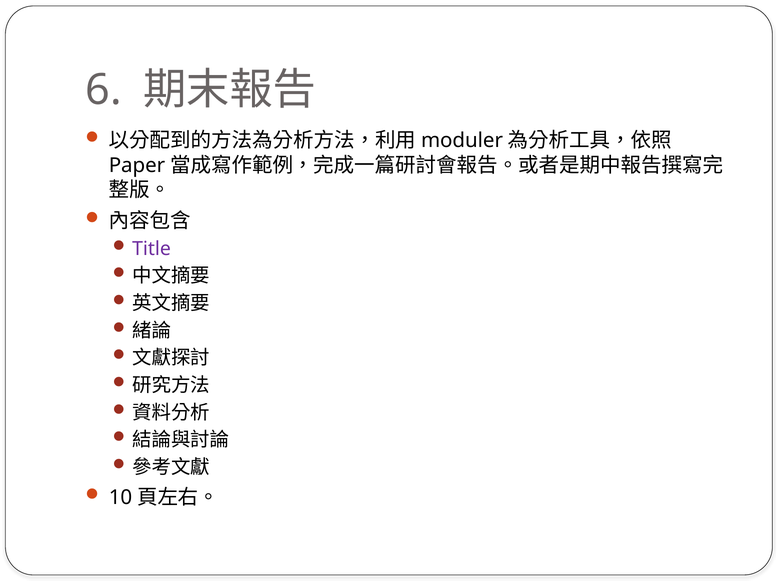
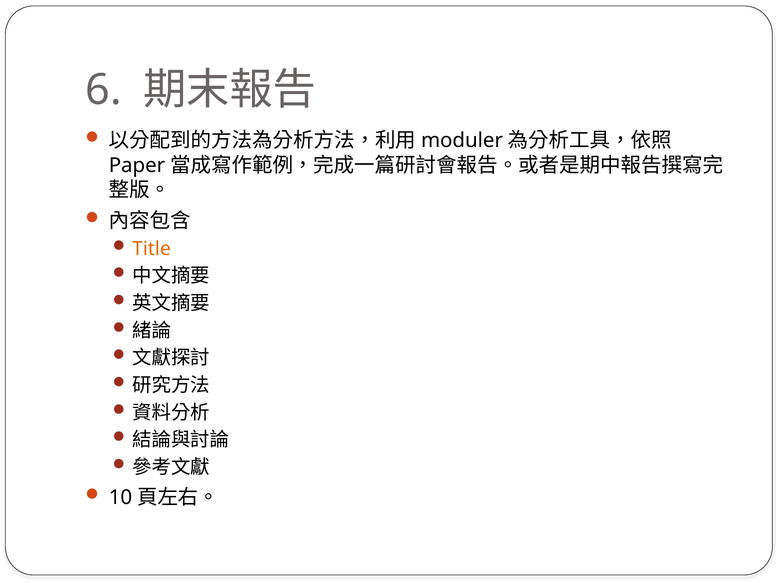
Title colour: purple -> orange
